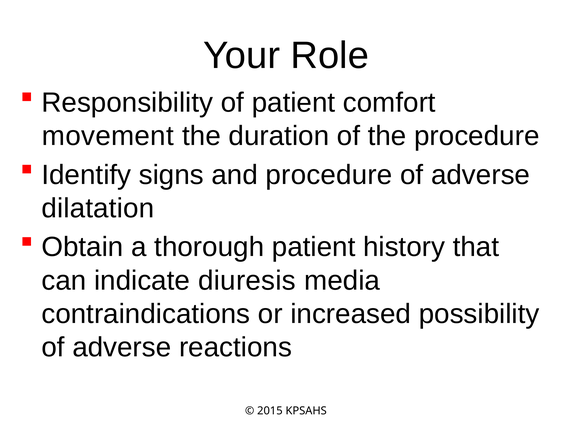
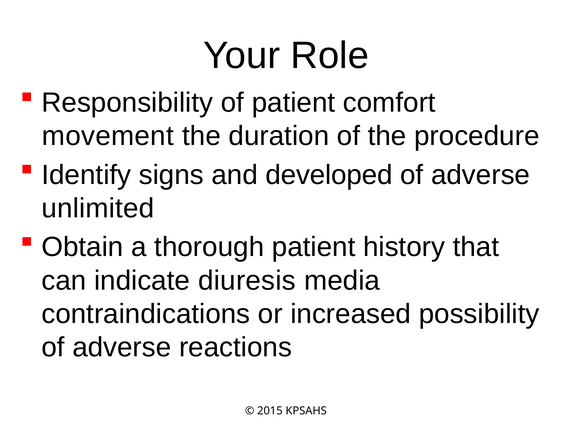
and procedure: procedure -> developed
dilatation: dilatation -> unlimited
